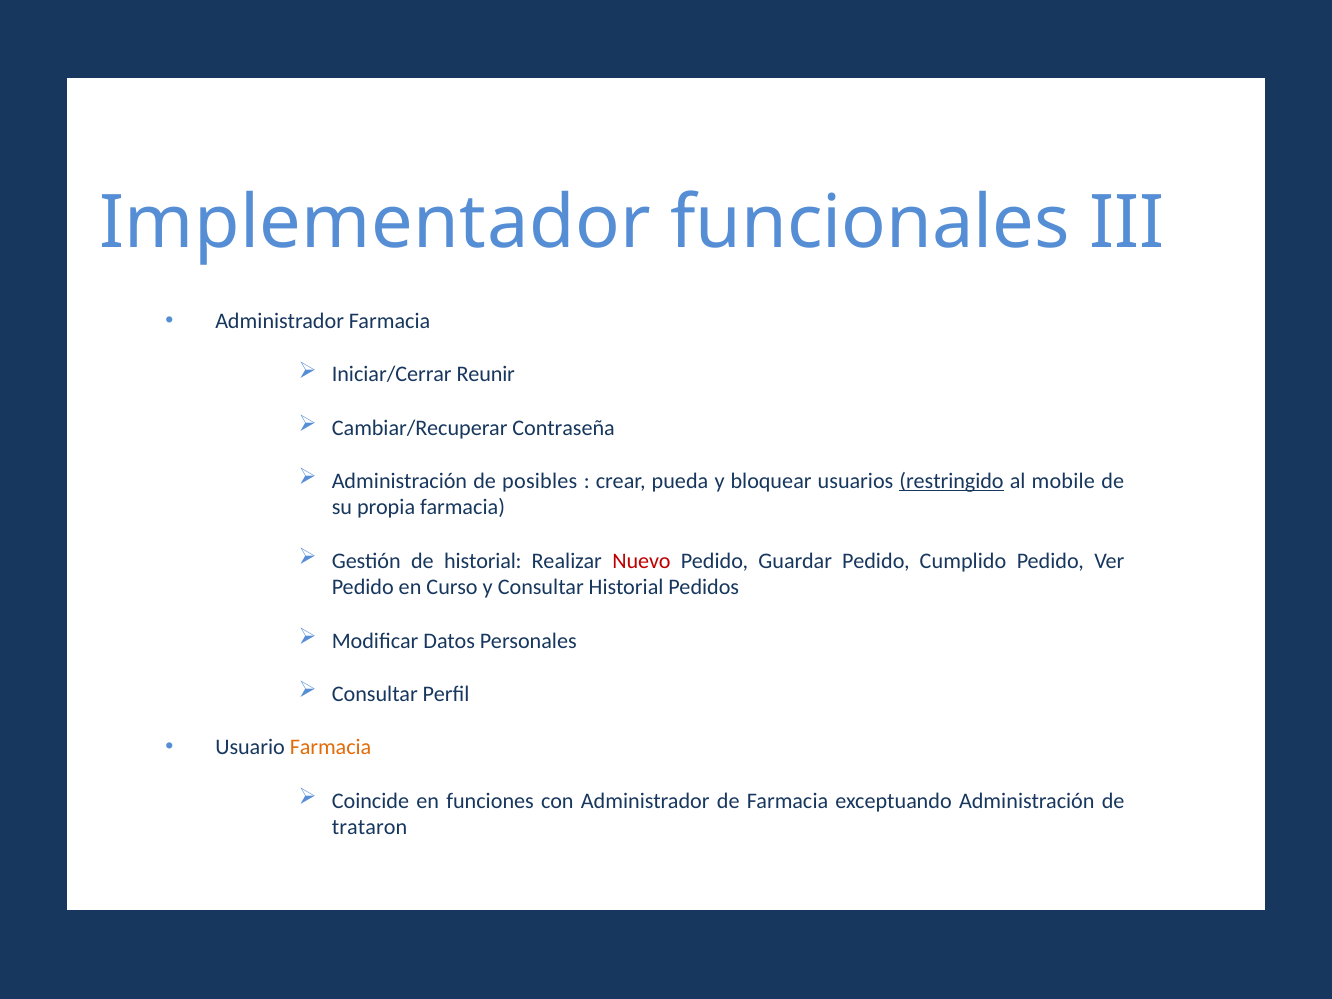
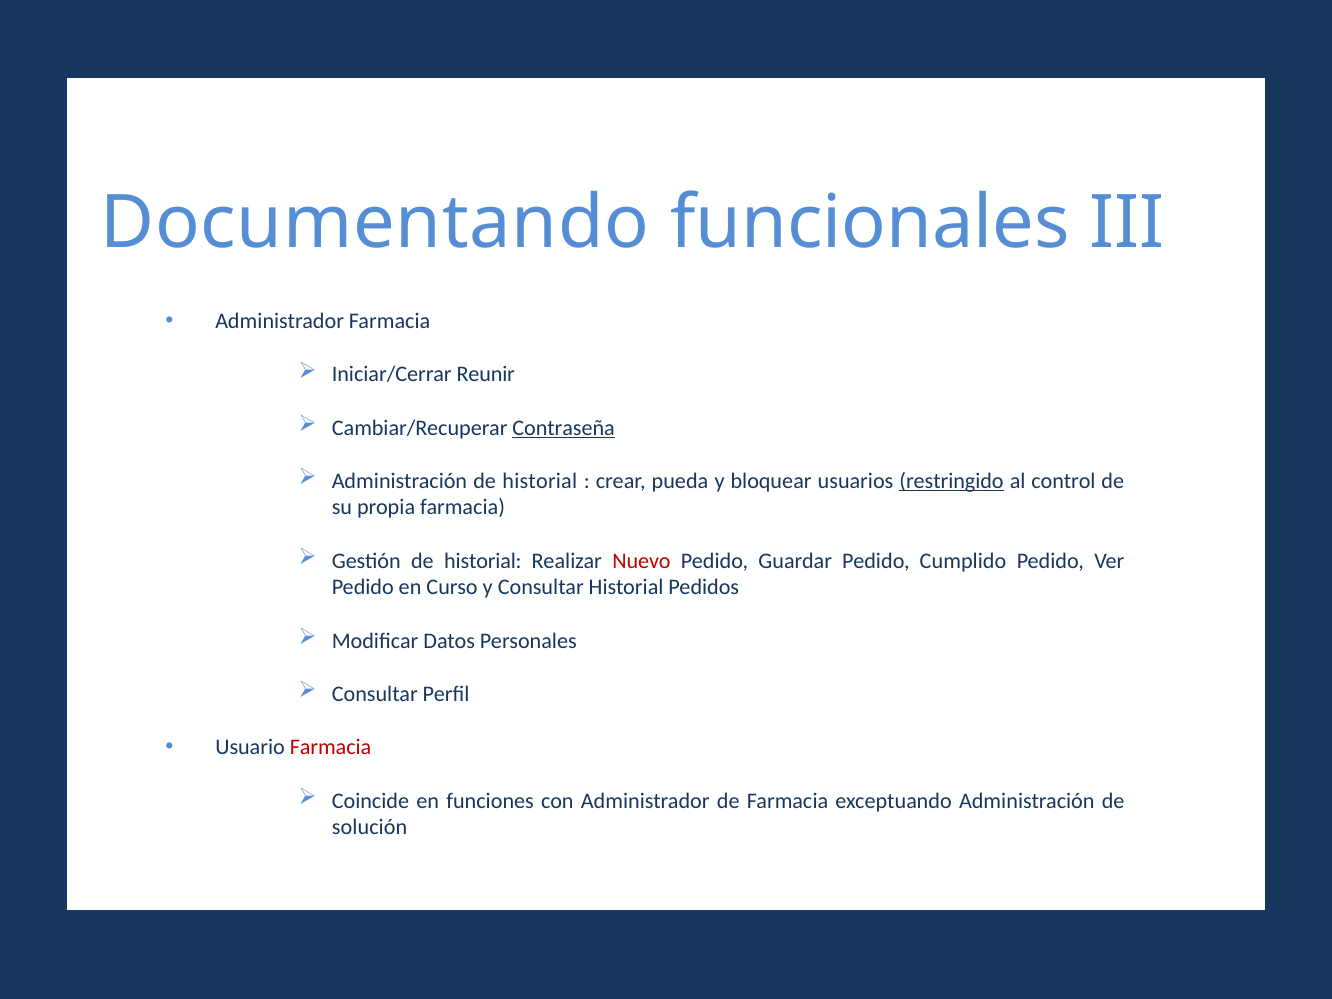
Implementador: Implementador -> Documentando
Contraseña underline: none -> present
Administración de posibles: posibles -> historial
mobile: mobile -> control
Farmacia at (331, 747) colour: orange -> red
trataron: trataron -> solución
